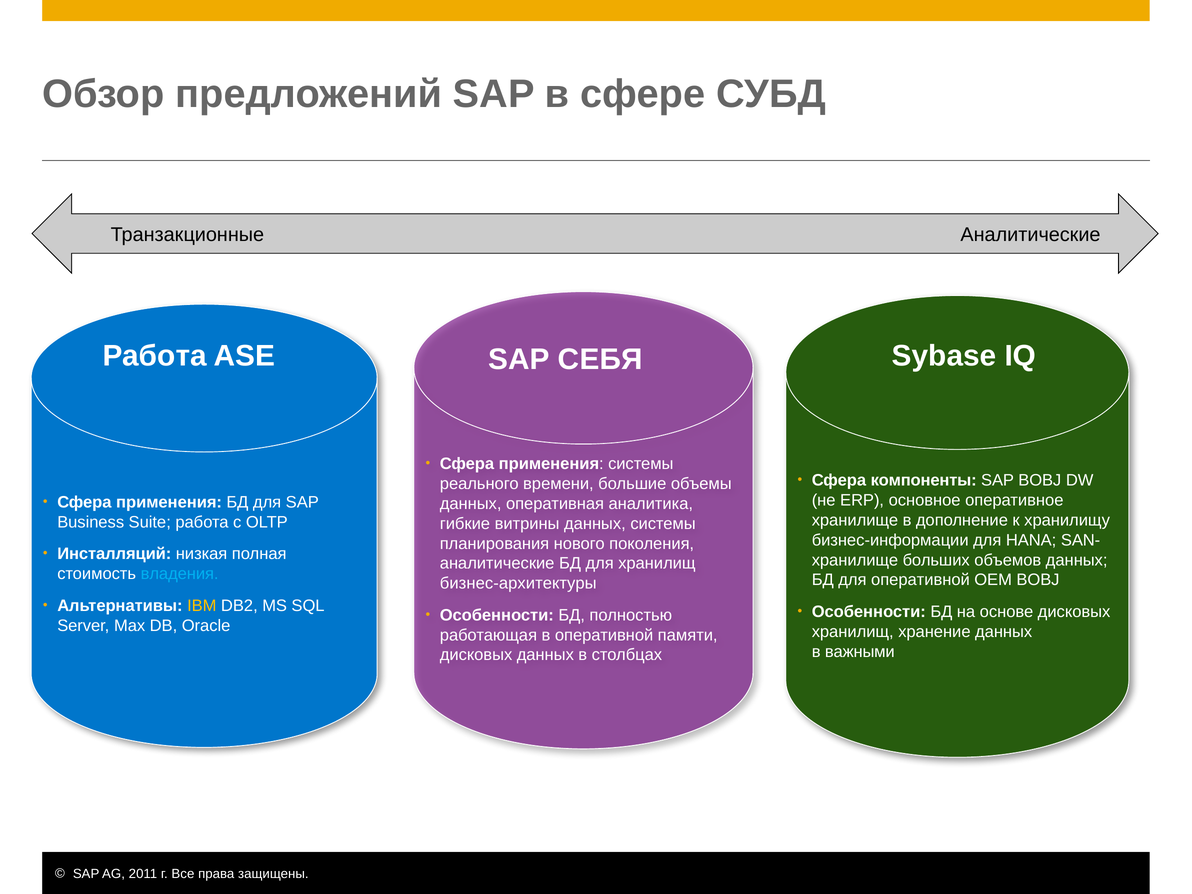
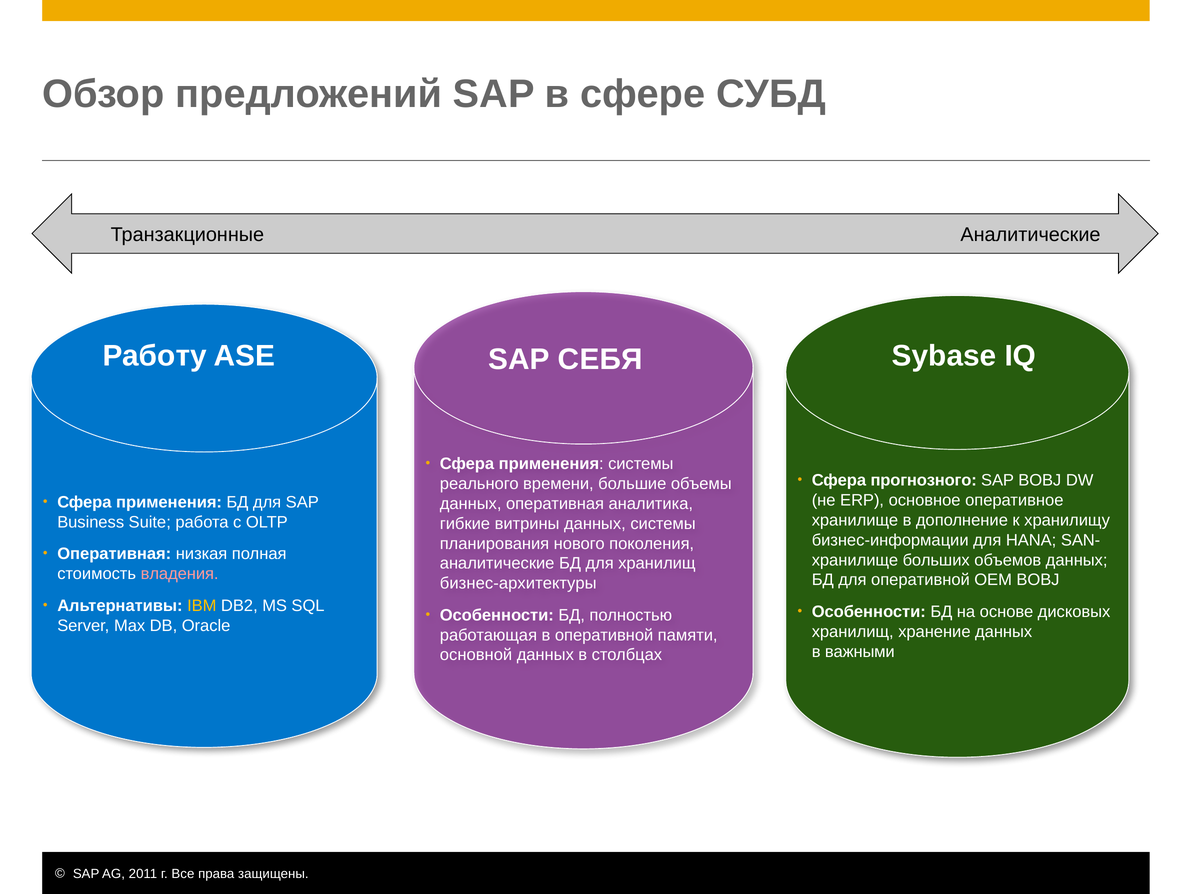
Работа at (155, 356): Работа -> Работу
компоненты: компоненты -> прогнозного
Инсталляций at (114, 554): Инсталляций -> Оперативная
владения colour: light blue -> pink
дисковых at (476, 655): дисковых -> основной
